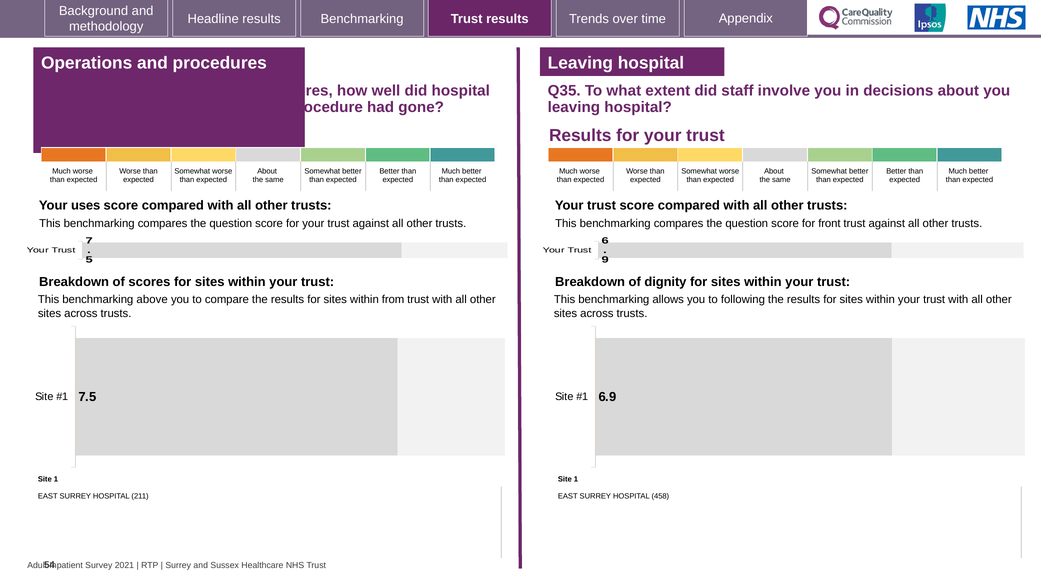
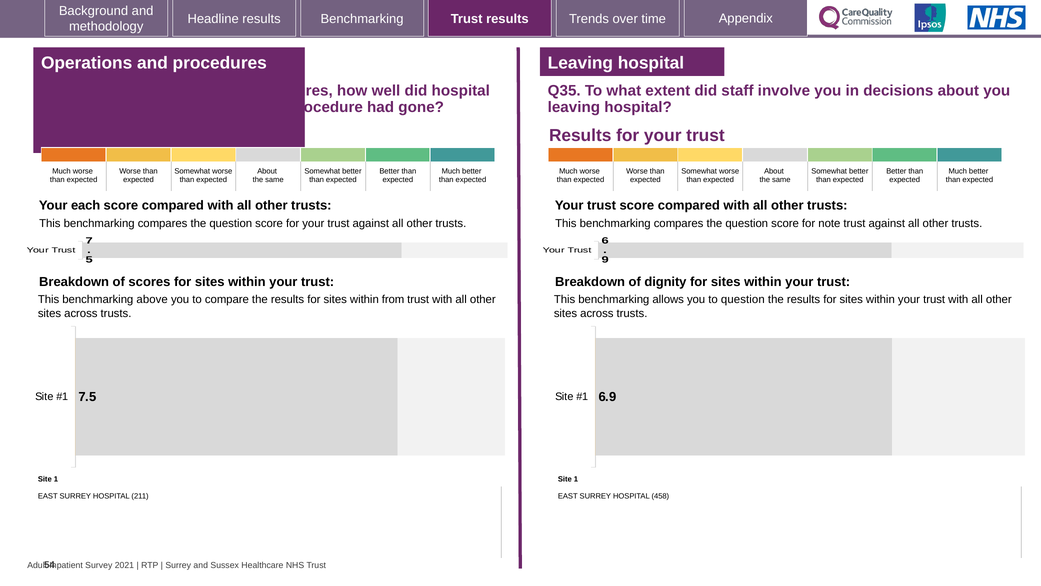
uses: uses -> each
front: front -> note
to following: following -> question
